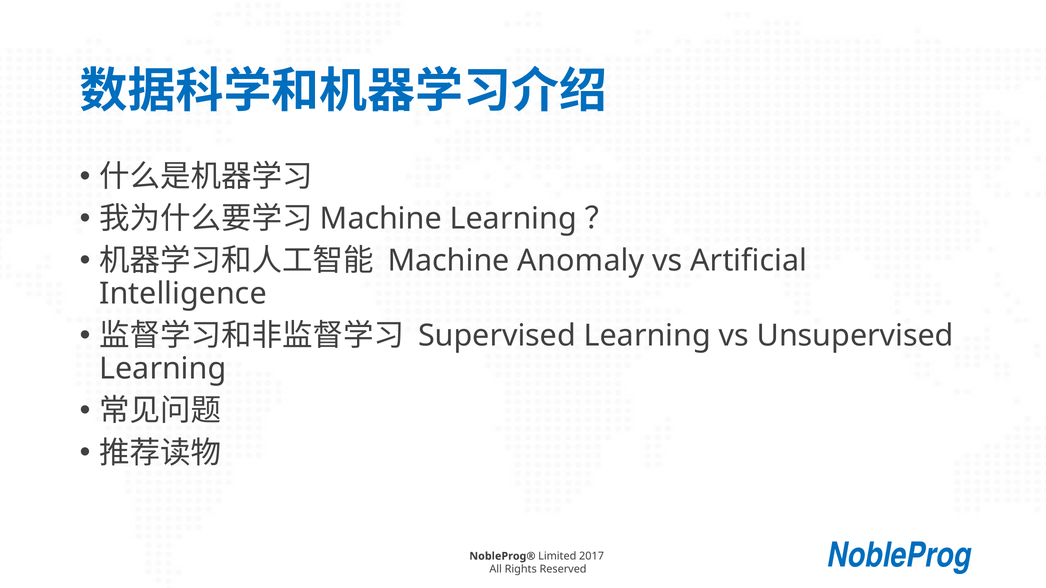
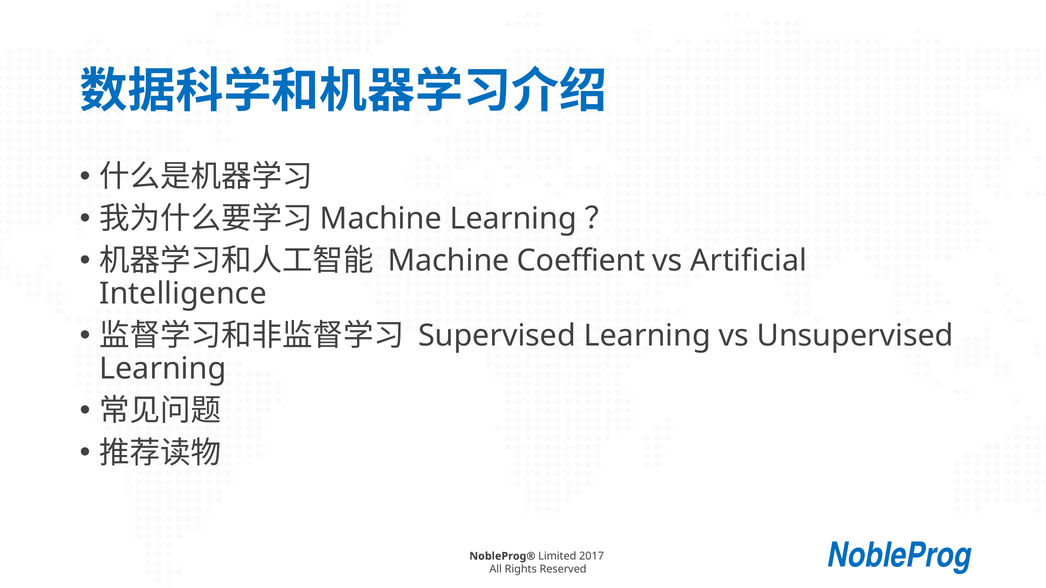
Anomaly: Anomaly -> Coeffient
